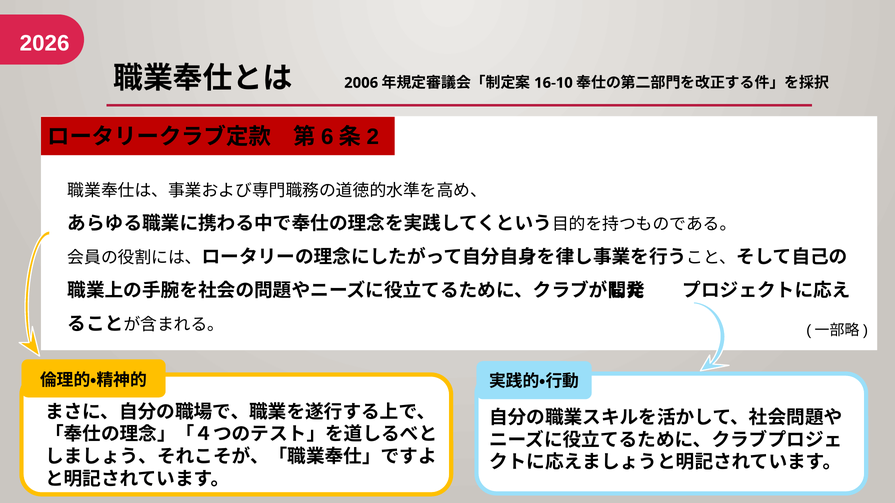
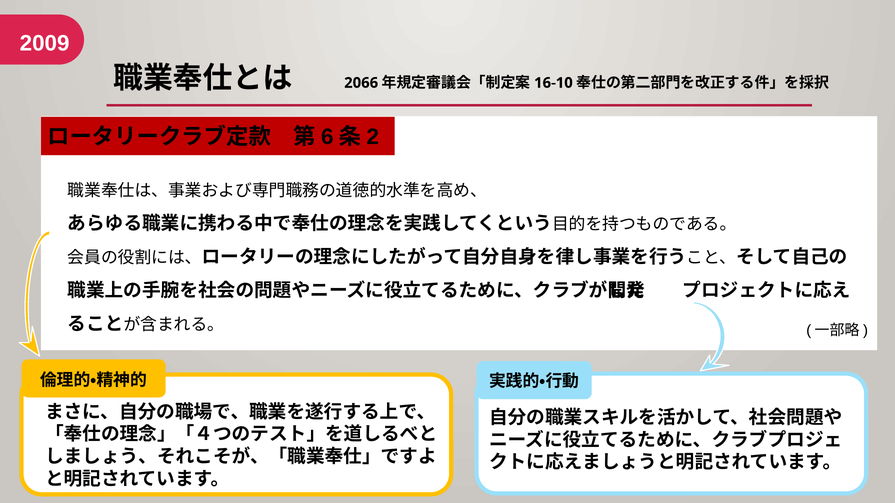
2026: 2026 -> 2009
2006: 2006 -> 2066
